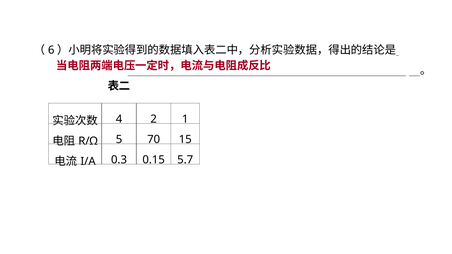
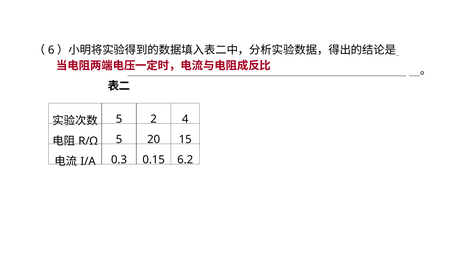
4 at (119, 119): 4 -> 5
1: 1 -> 4
70: 70 -> 20
5.7: 5.7 -> 6.2
